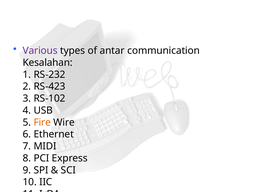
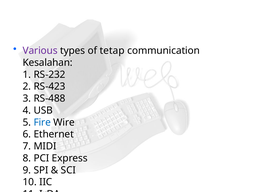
antar: antar -> tetap
RS-102: RS-102 -> RS-488
Fire colour: orange -> blue
